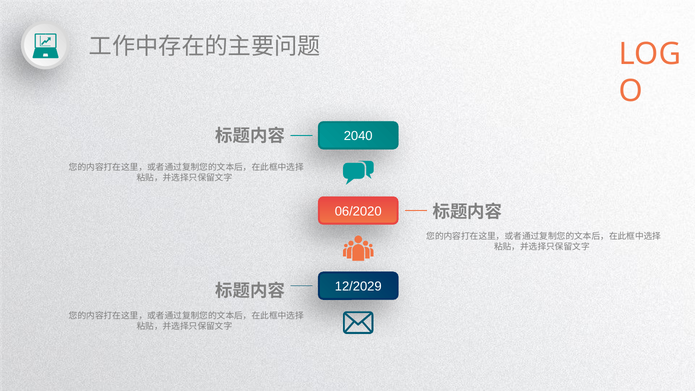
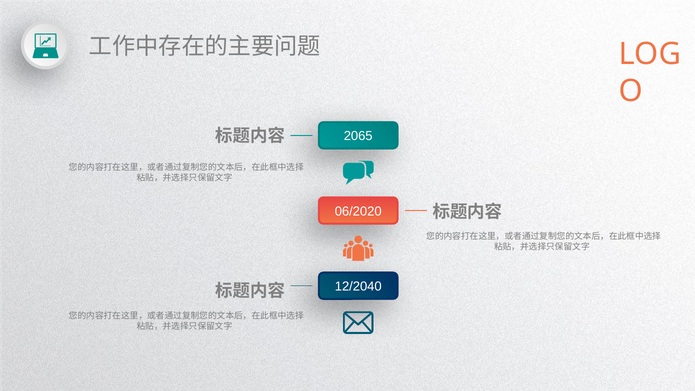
2040: 2040 -> 2065
12/2029: 12/2029 -> 12/2040
